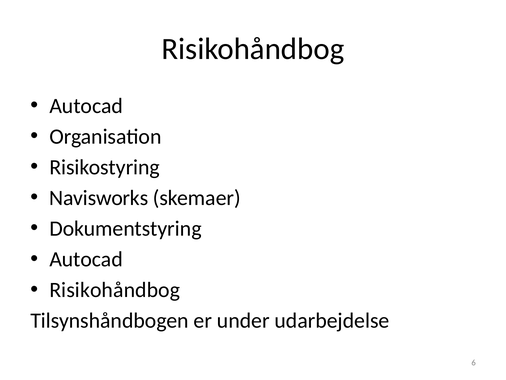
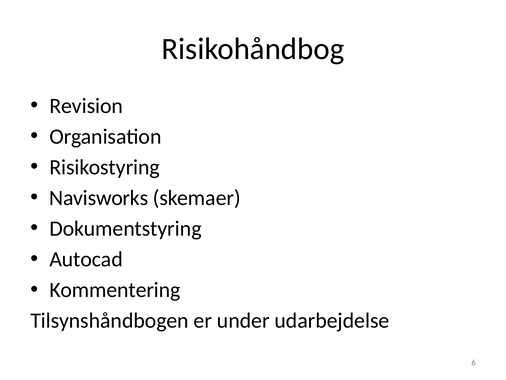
Autocad at (86, 106): Autocad -> Revision
Risikohåndbog at (115, 290): Risikohåndbog -> Kommentering
